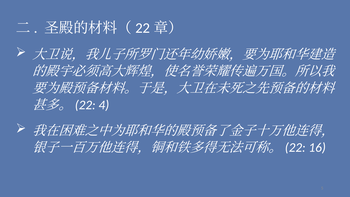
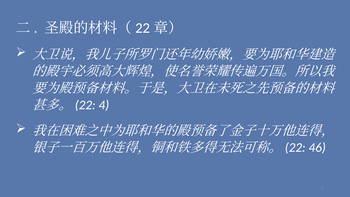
16: 16 -> 46
